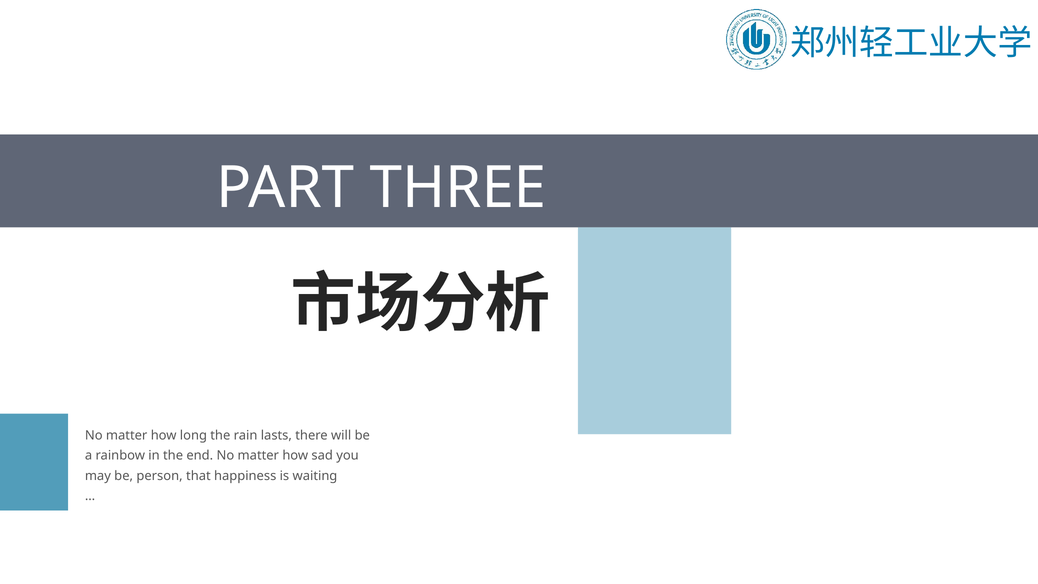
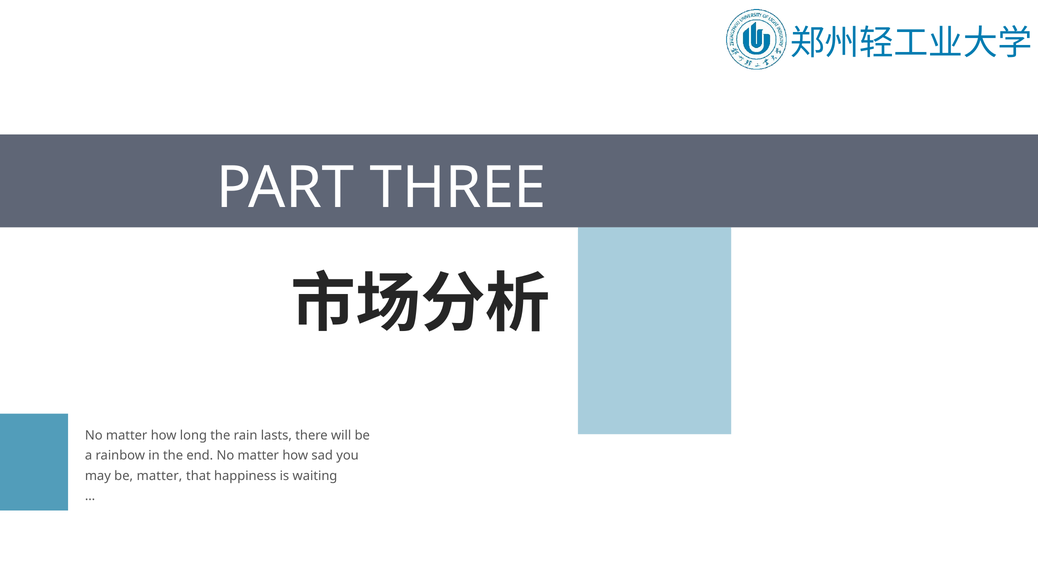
be person: person -> matter
